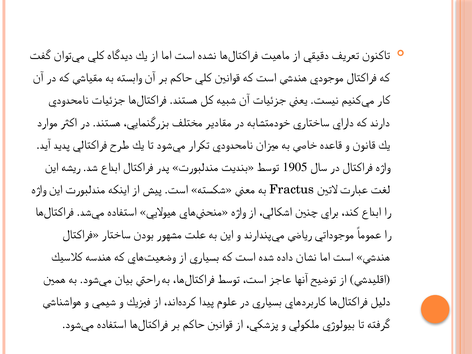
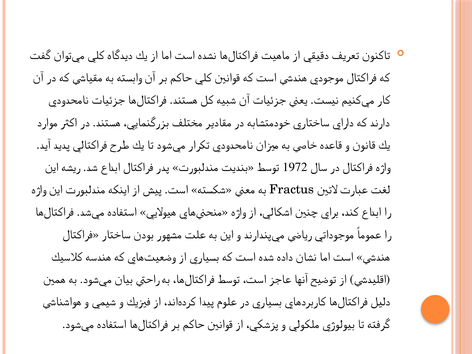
1905: 1905 -> 1972
